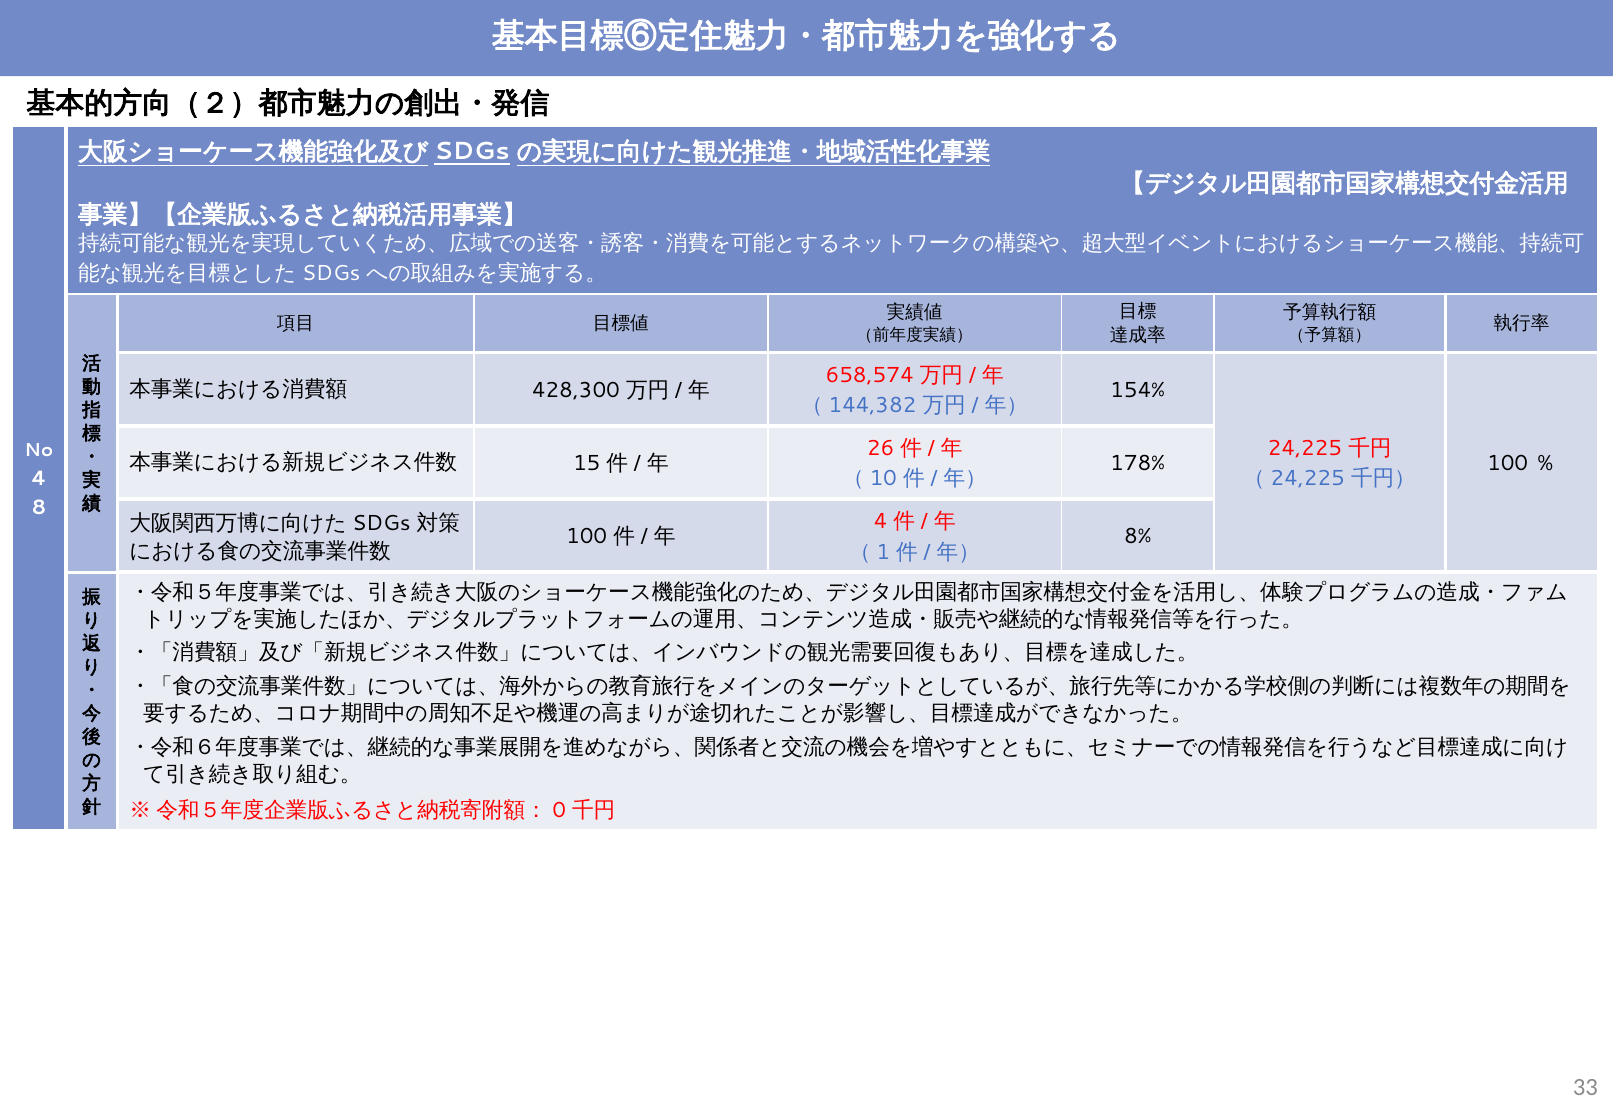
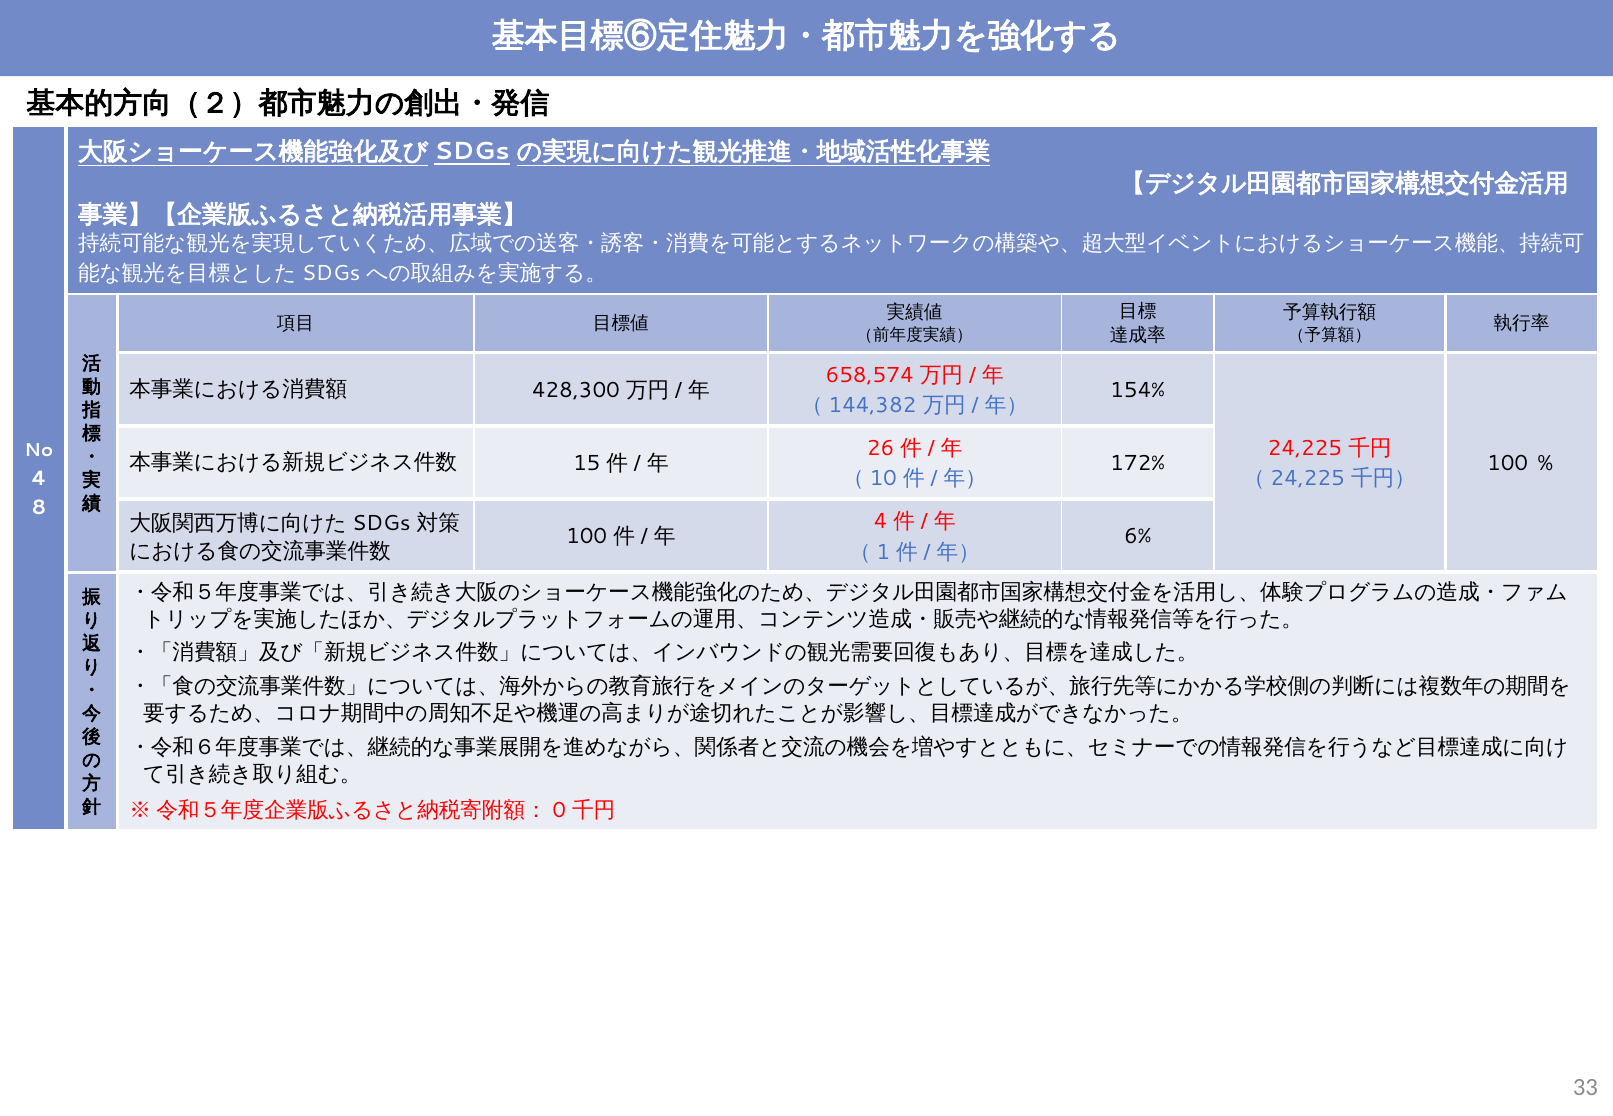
178%: 178% -> 172%
8%: 8% -> 6%
